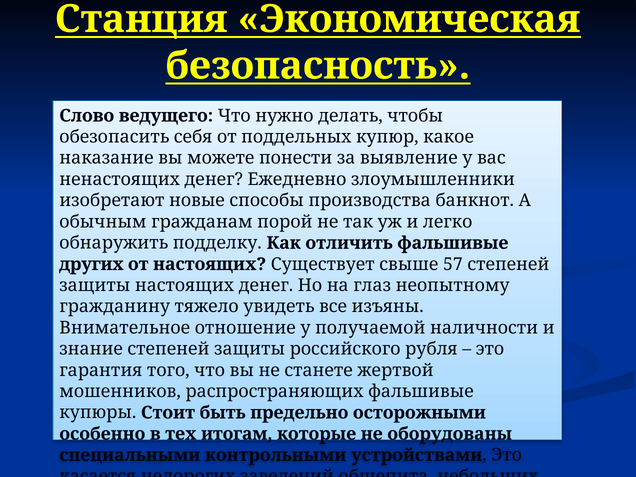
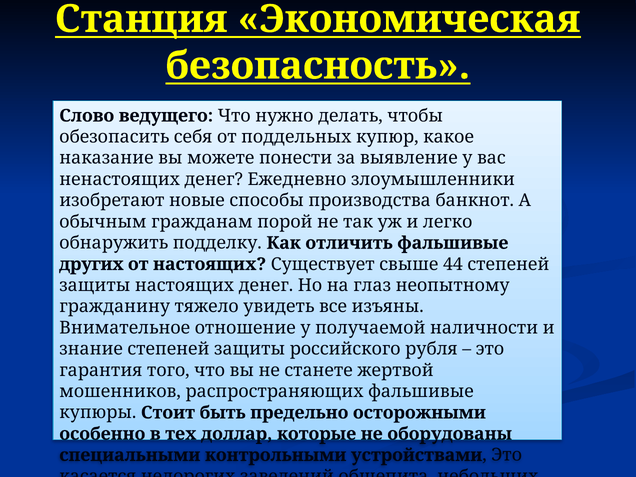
57: 57 -> 44
итогам: итогам -> доллар
